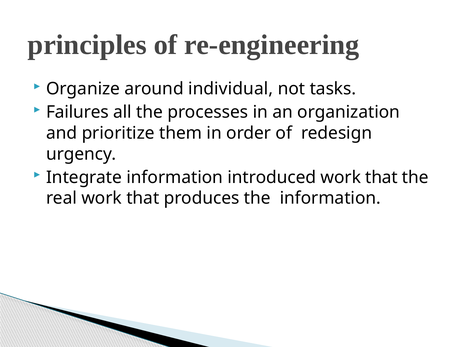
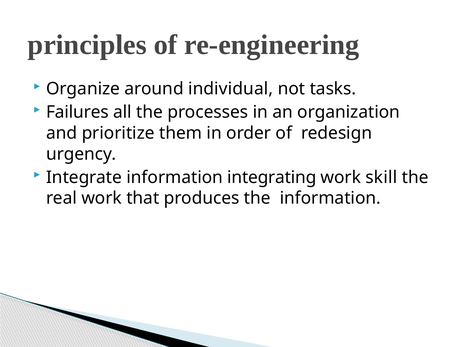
introduced: introduced -> integrating
that at (382, 177): that -> skill
